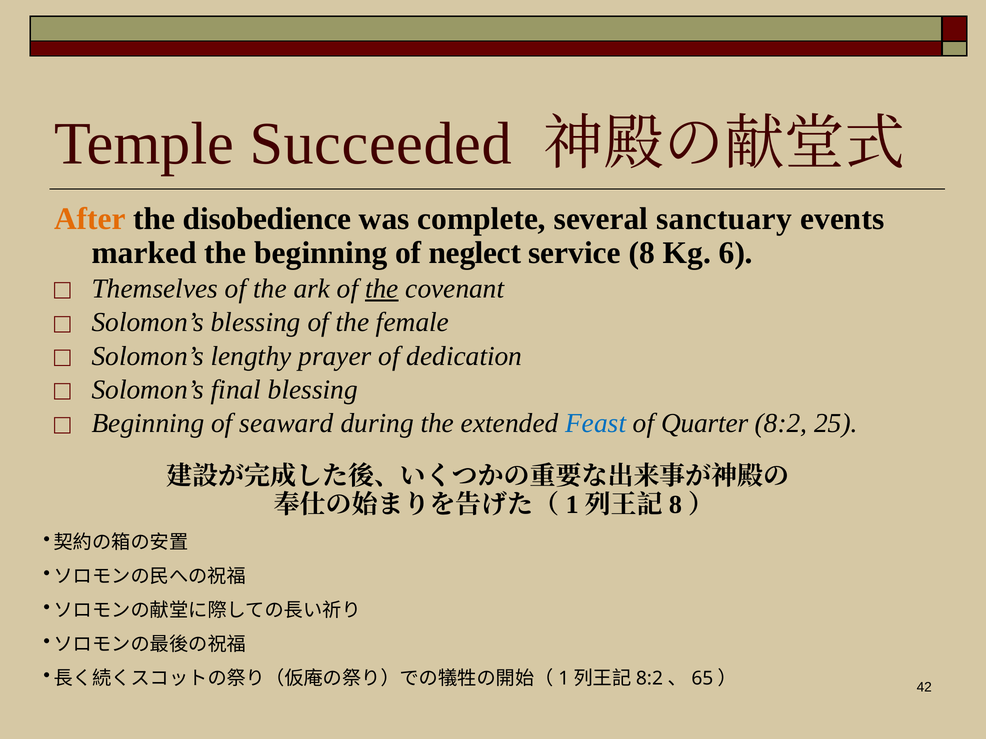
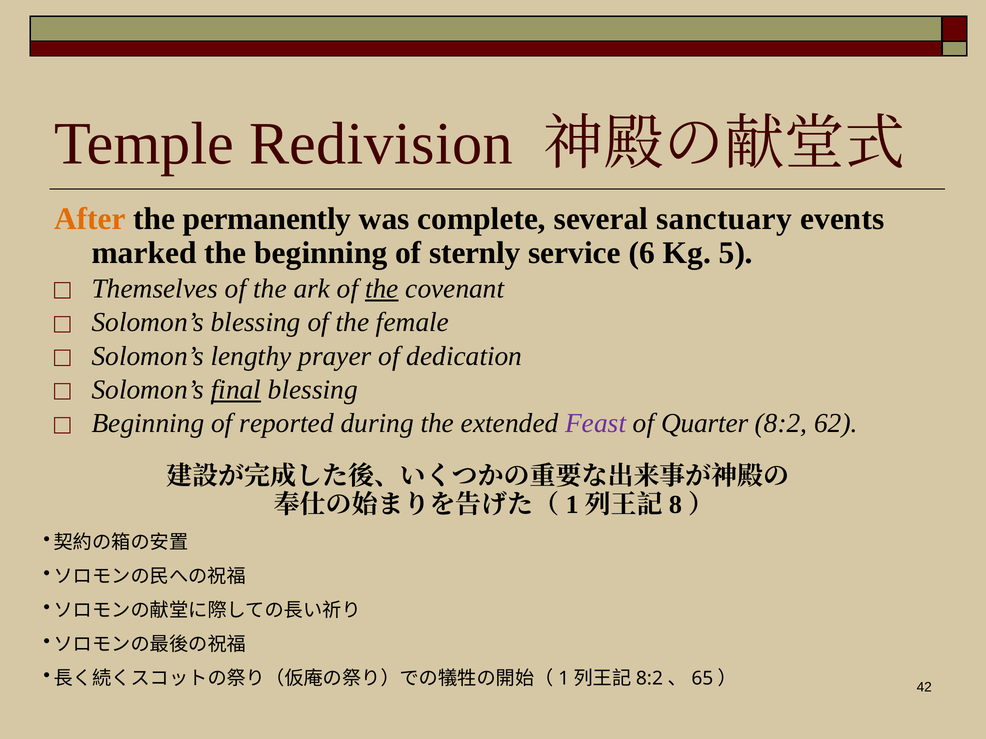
Succeeded: Succeeded -> Redivision
disobedience: disobedience -> permanently
neglect: neglect -> sternly
8: 8 -> 6
6: 6 -> 5
final underline: none -> present
seaward: seaward -> reported
Feast colour: blue -> purple
25: 25 -> 62
